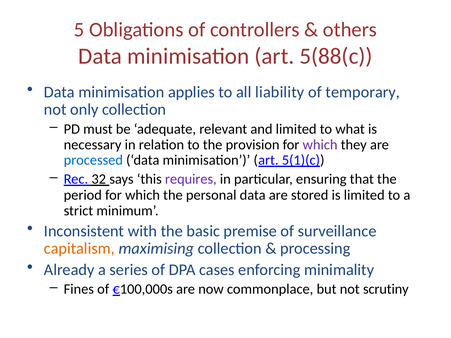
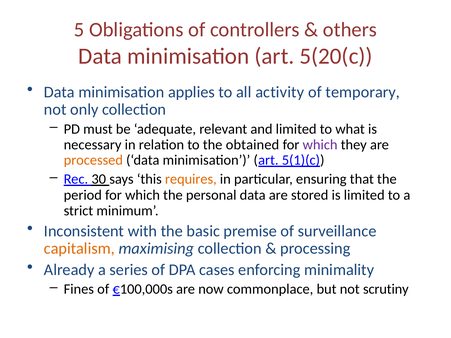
5(88(c: 5(88(c -> 5(20(c
liability: liability -> activity
provision: provision -> obtained
processed colour: blue -> orange
32: 32 -> 30
requires colour: purple -> orange
